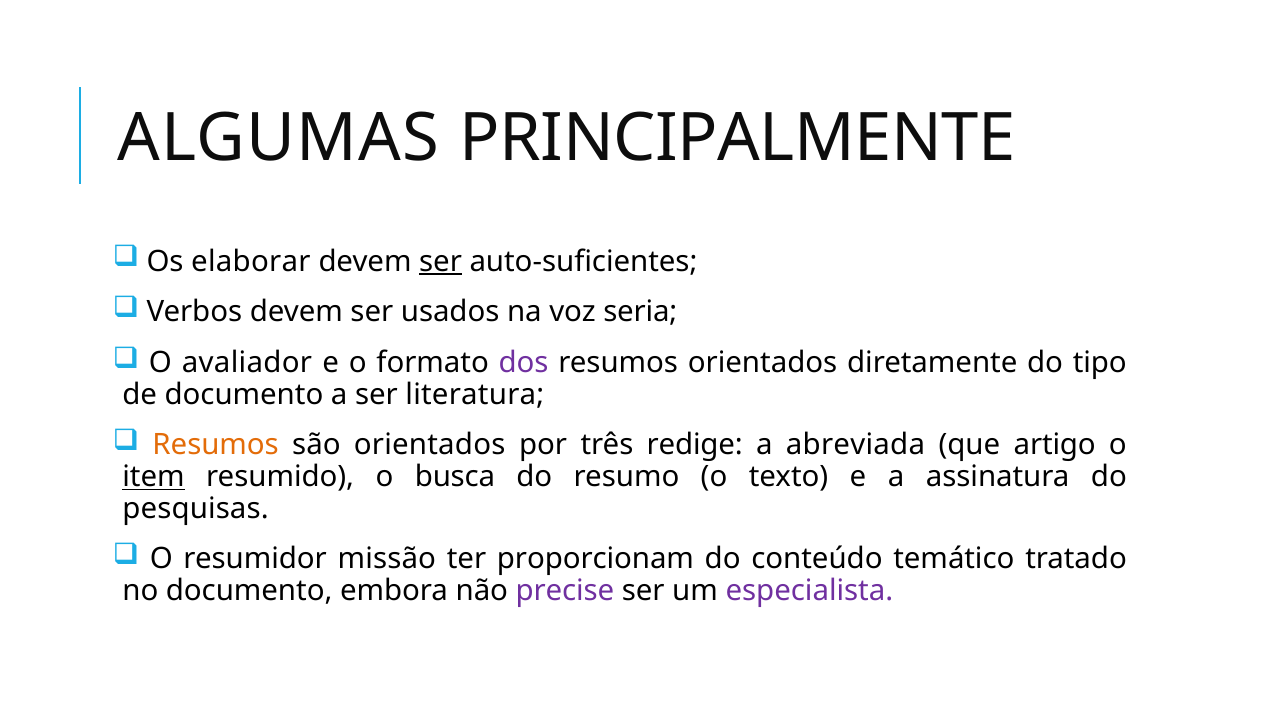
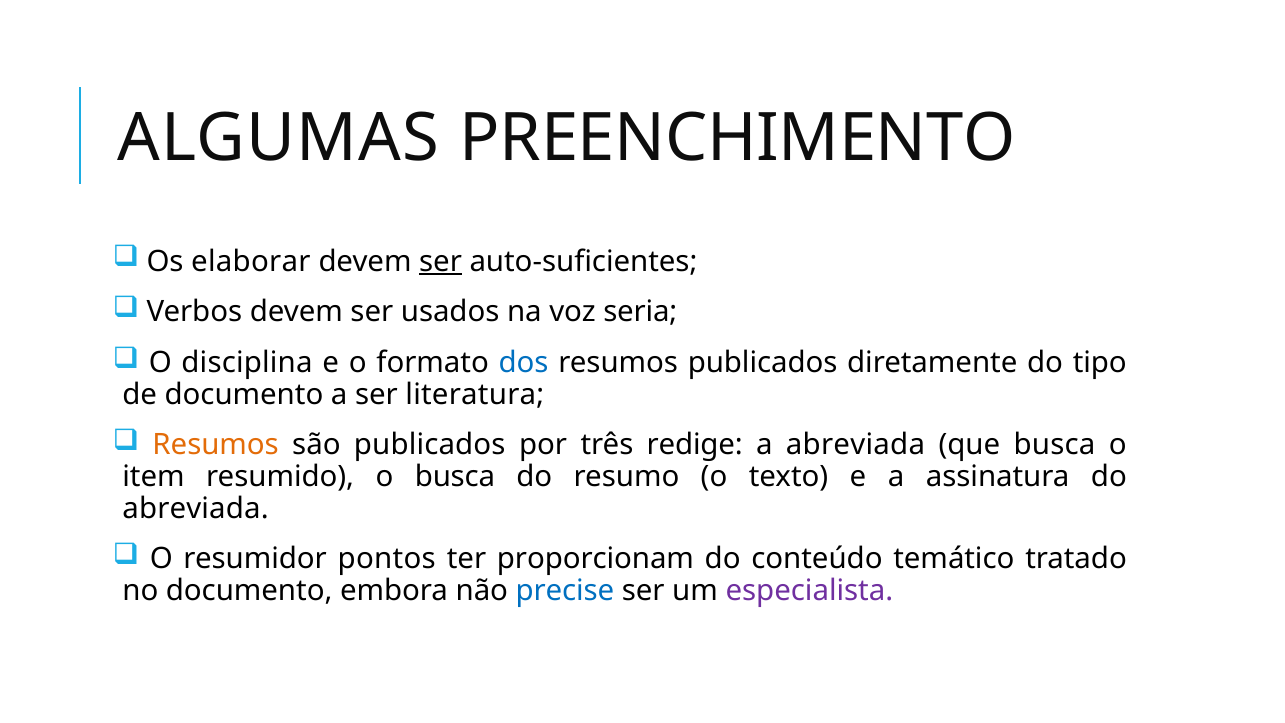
PRINCIPALMENTE: PRINCIPALMENTE -> PREENCHIMENTO
avaliador: avaliador -> disciplina
dos colour: purple -> blue
resumos orientados: orientados -> publicados
são orientados: orientados -> publicados
que artigo: artigo -> busca
item underline: present -> none
pesquisas at (196, 508): pesquisas -> abreviada
missão: missão -> pontos
precise colour: purple -> blue
